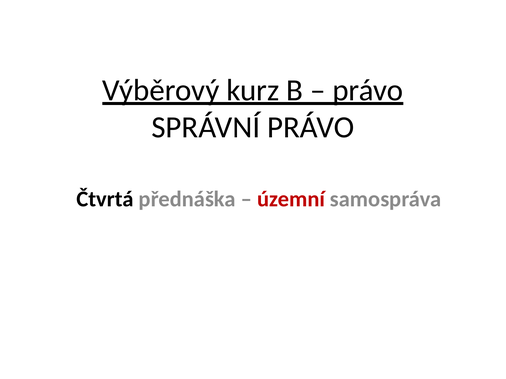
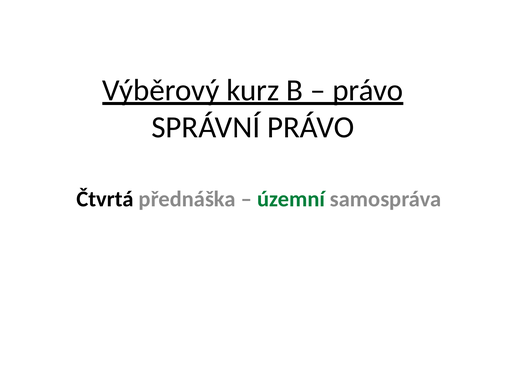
územní colour: red -> green
